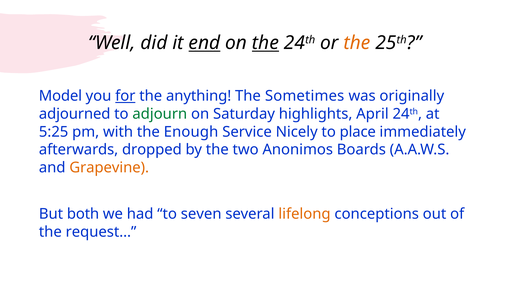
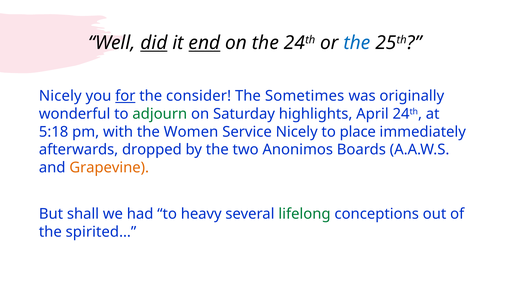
did underline: none -> present
the at (265, 43) underline: present -> none
the at (357, 43) colour: orange -> blue
Model at (60, 96): Model -> Nicely
anything: anything -> consider
adjourned: adjourned -> wonderful
5:25: 5:25 -> 5:18
Enough: Enough -> Women
both: both -> shall
seven: seven -> heavy
lifelong colour: orange -> green
request…: request… -> spirited…
